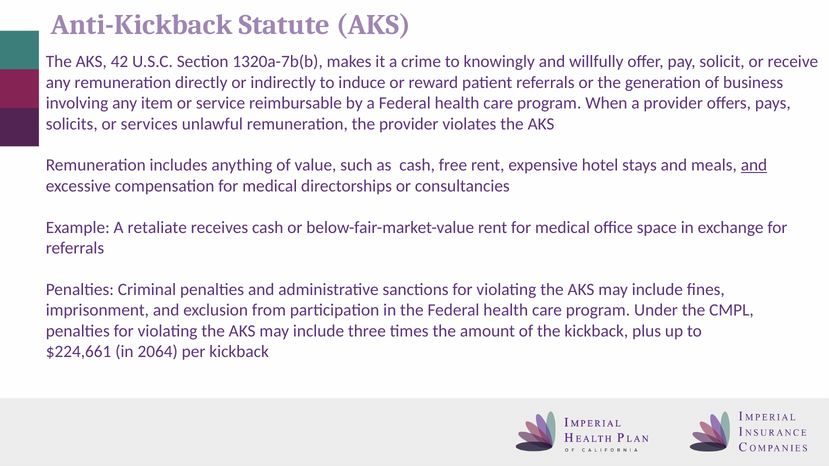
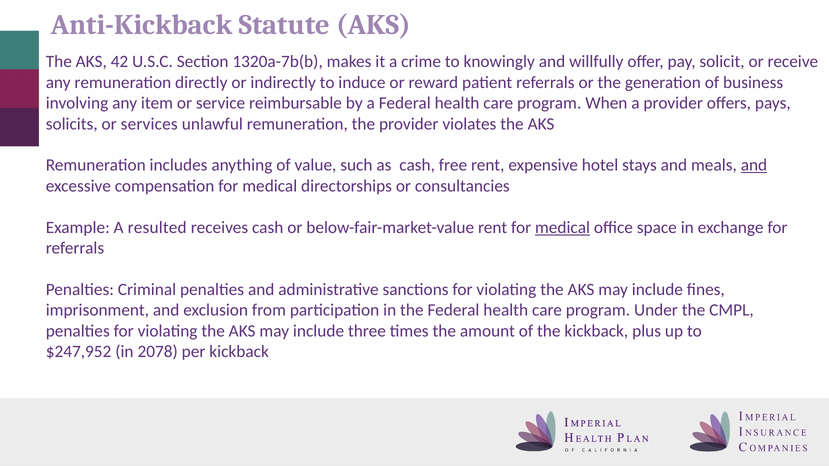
retaliate: retaliate -> resulted
medical at (563, 228) underline: none -> present
$224,661: $224,661 -> $247,952
2064: 2064 -> 2078
